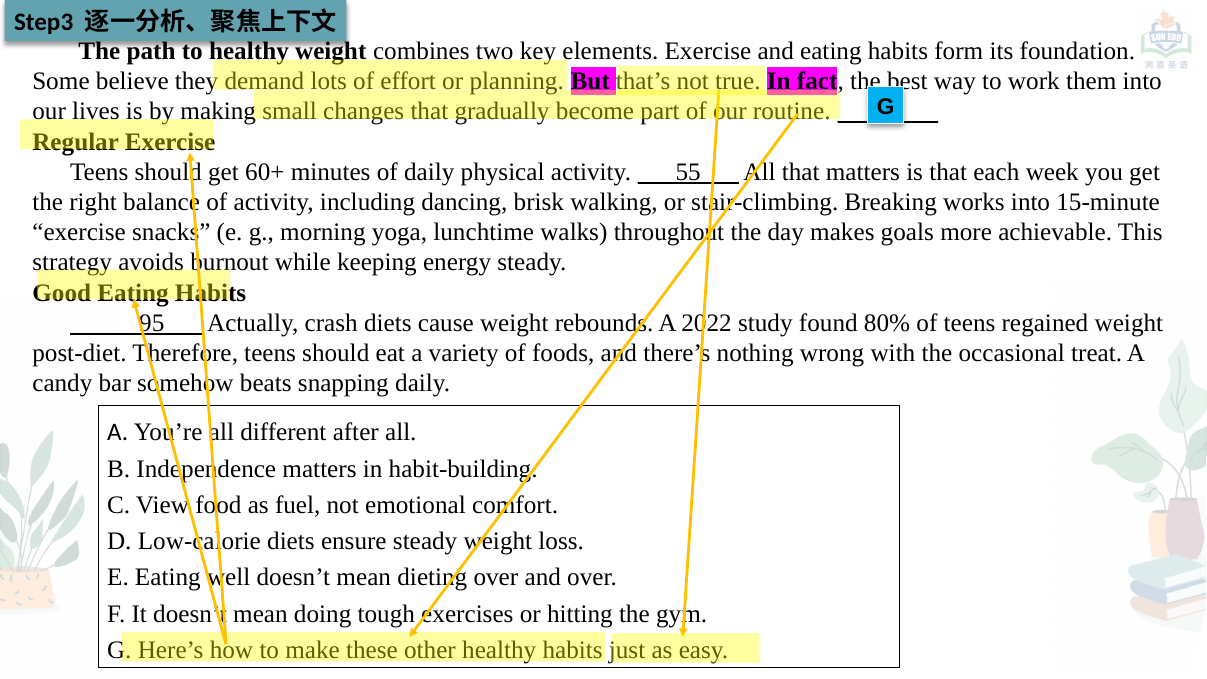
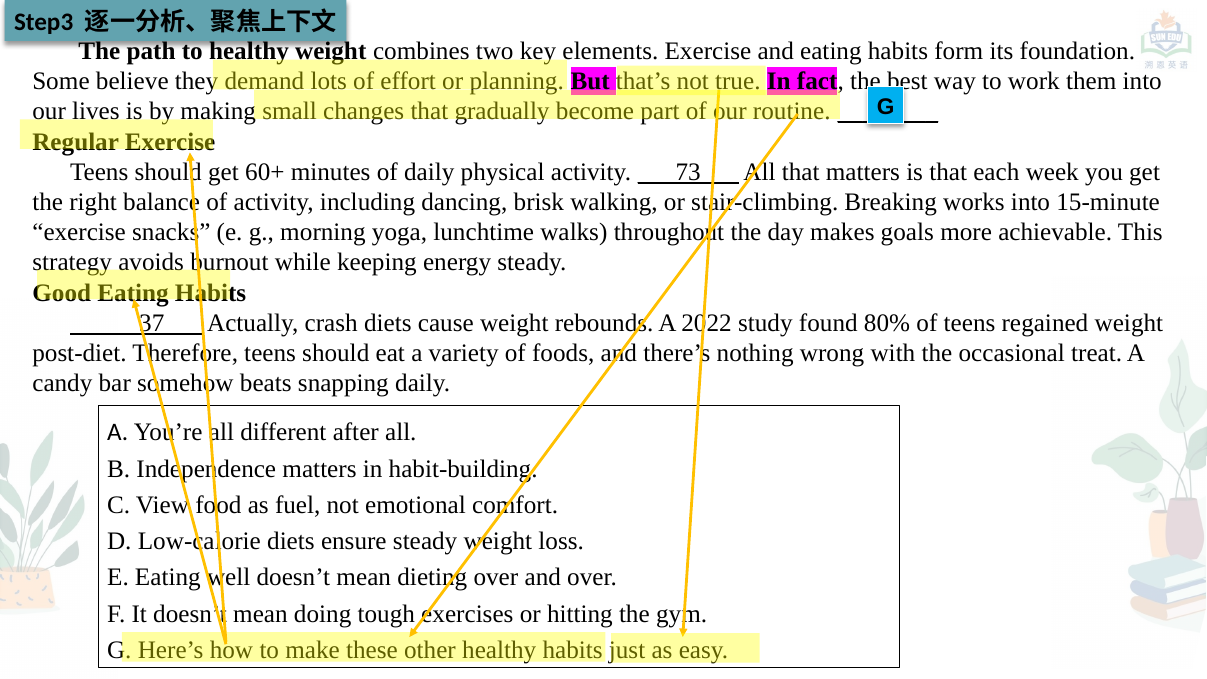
___55___: ___55___ -> ___73___
___95___: ___95___ -> ___37___
